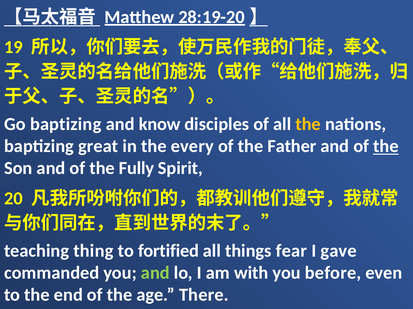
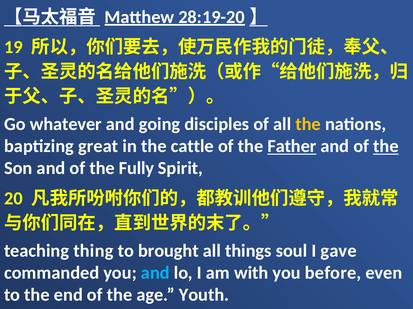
Go baptizing: baptizing -> whatever
know: know -> going
every: every -> cattle
Father underline: none -> present
fortified: fortified -> brought
fear: fear -> soul
and at (155, 273) colour: light green -> light blue
There: There -> Youth
